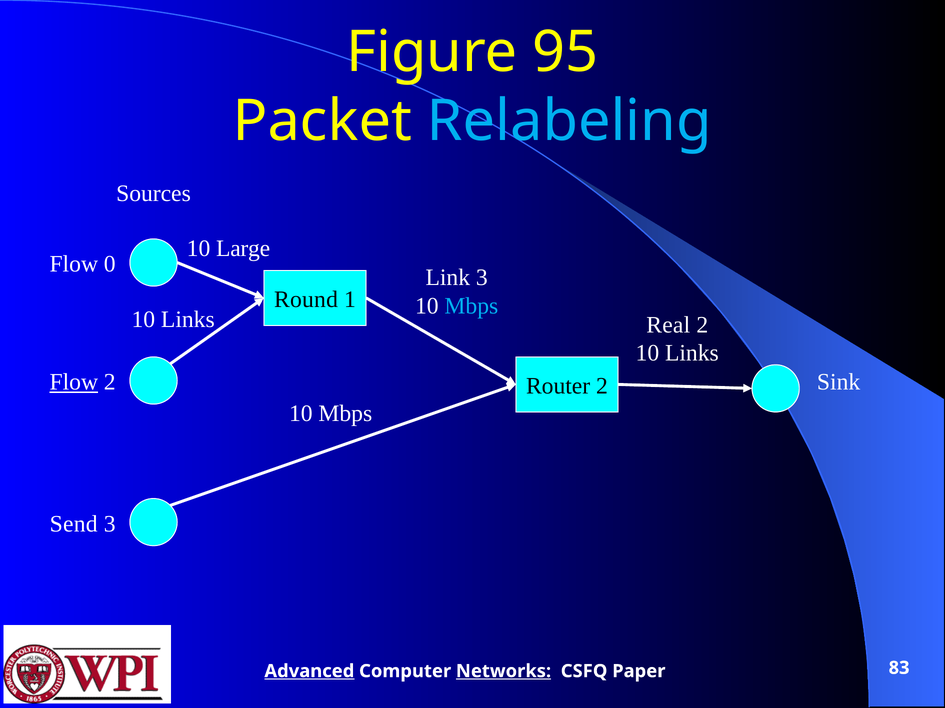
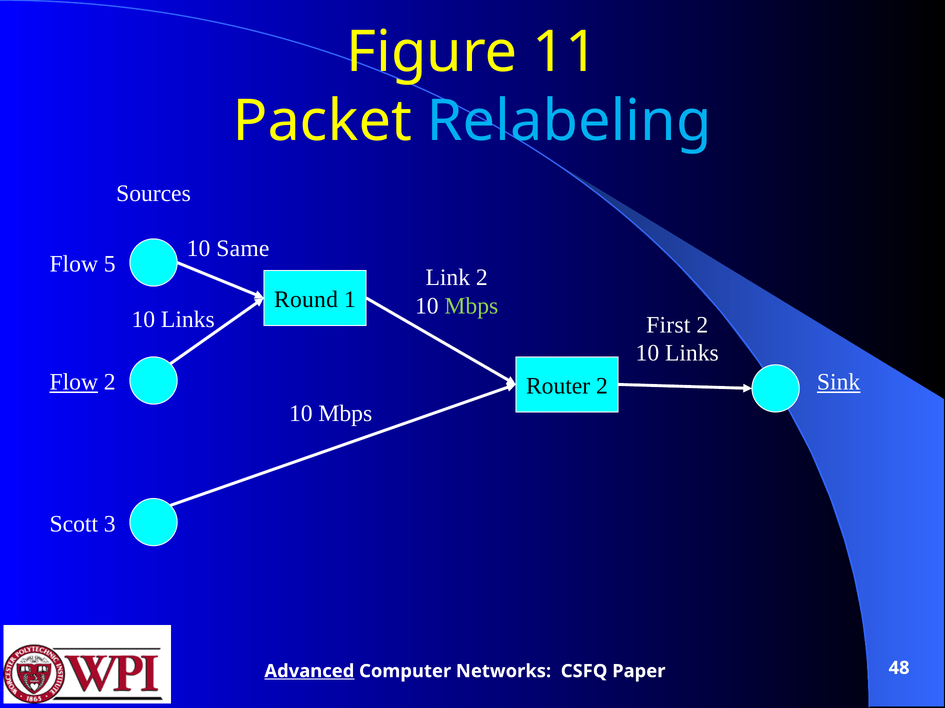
95: 95 -> 11
Large: Large -> Same
0: 0 -> 5
Link 3: 3 -> 2
Mbps at (471, 306) colour: light blue -> light green
Real: Real -> First
Sink underline: none -> present
Send: Send -> Scott
Networks underline: present -> none
83: 83 -> 48
